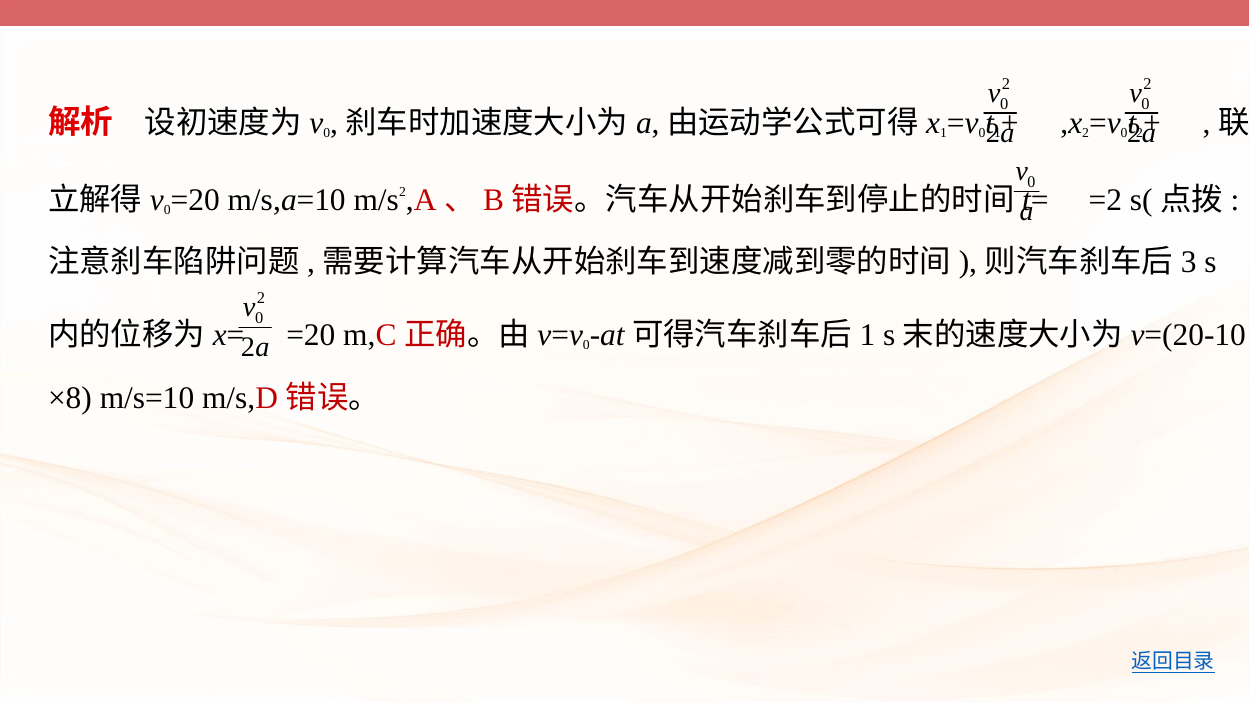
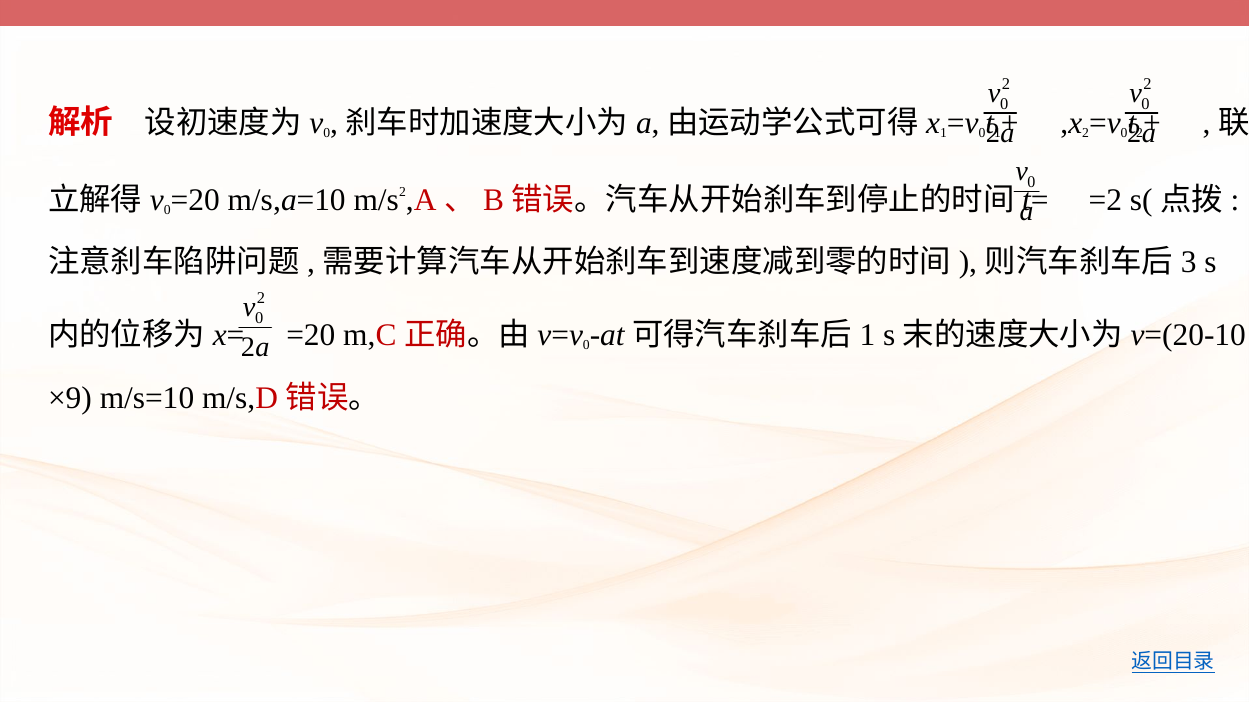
×8: ×8 -> ×9
